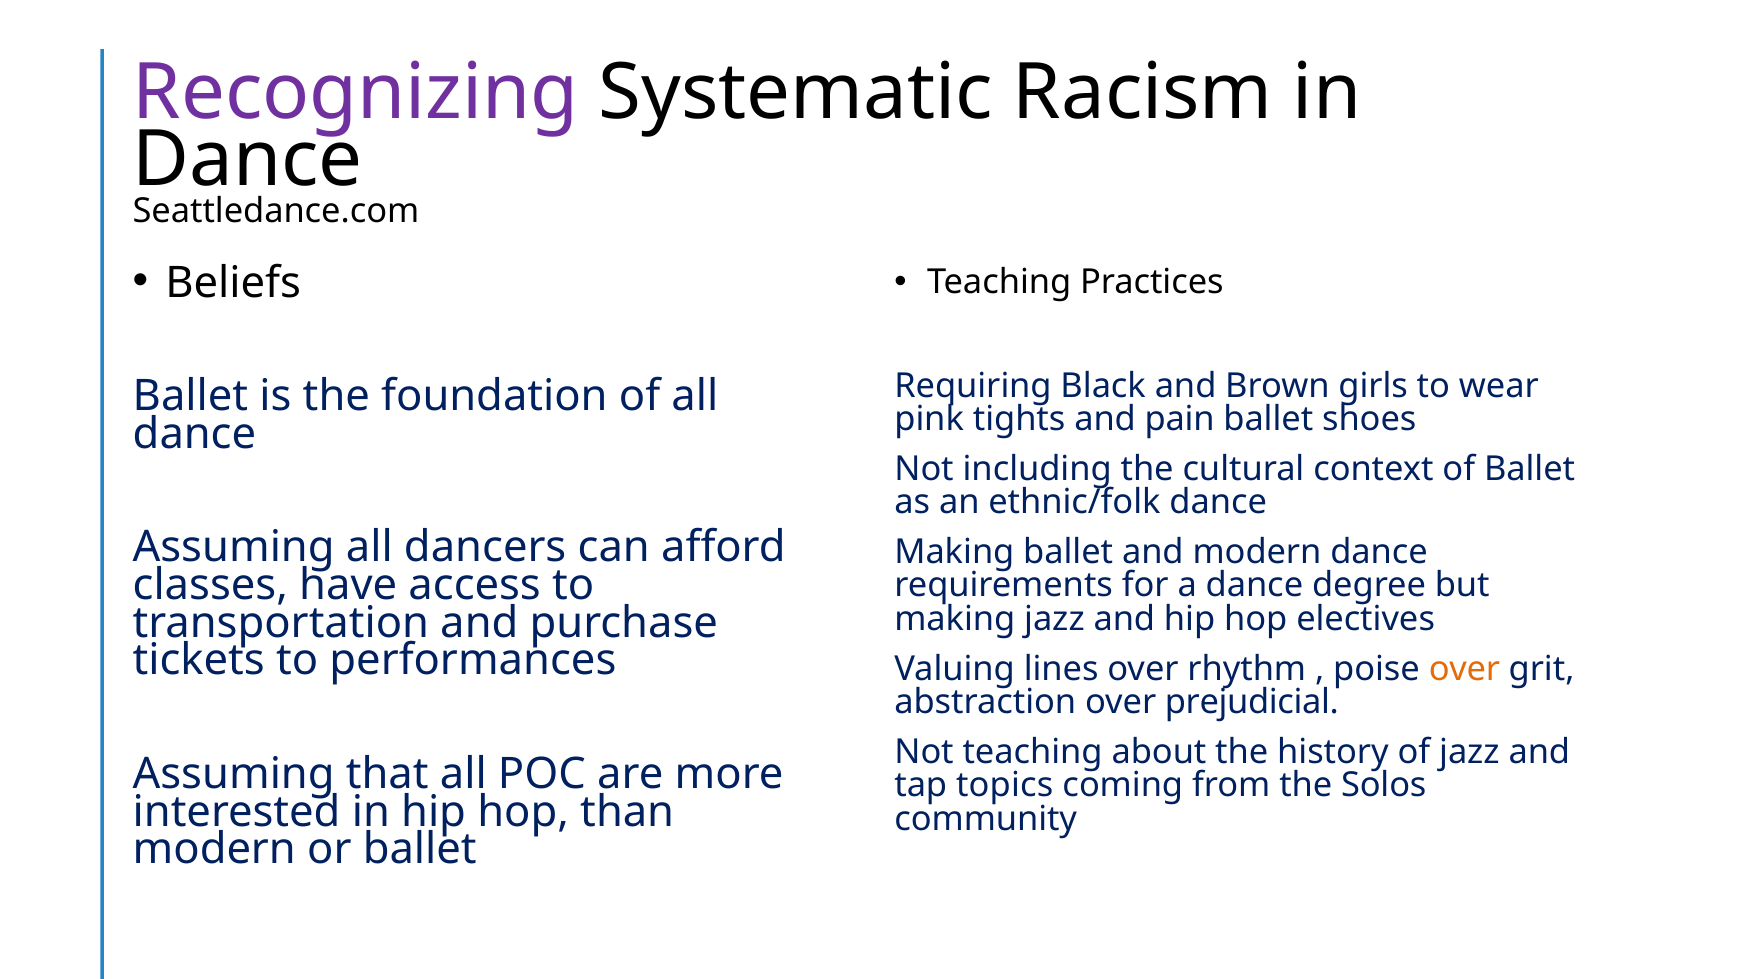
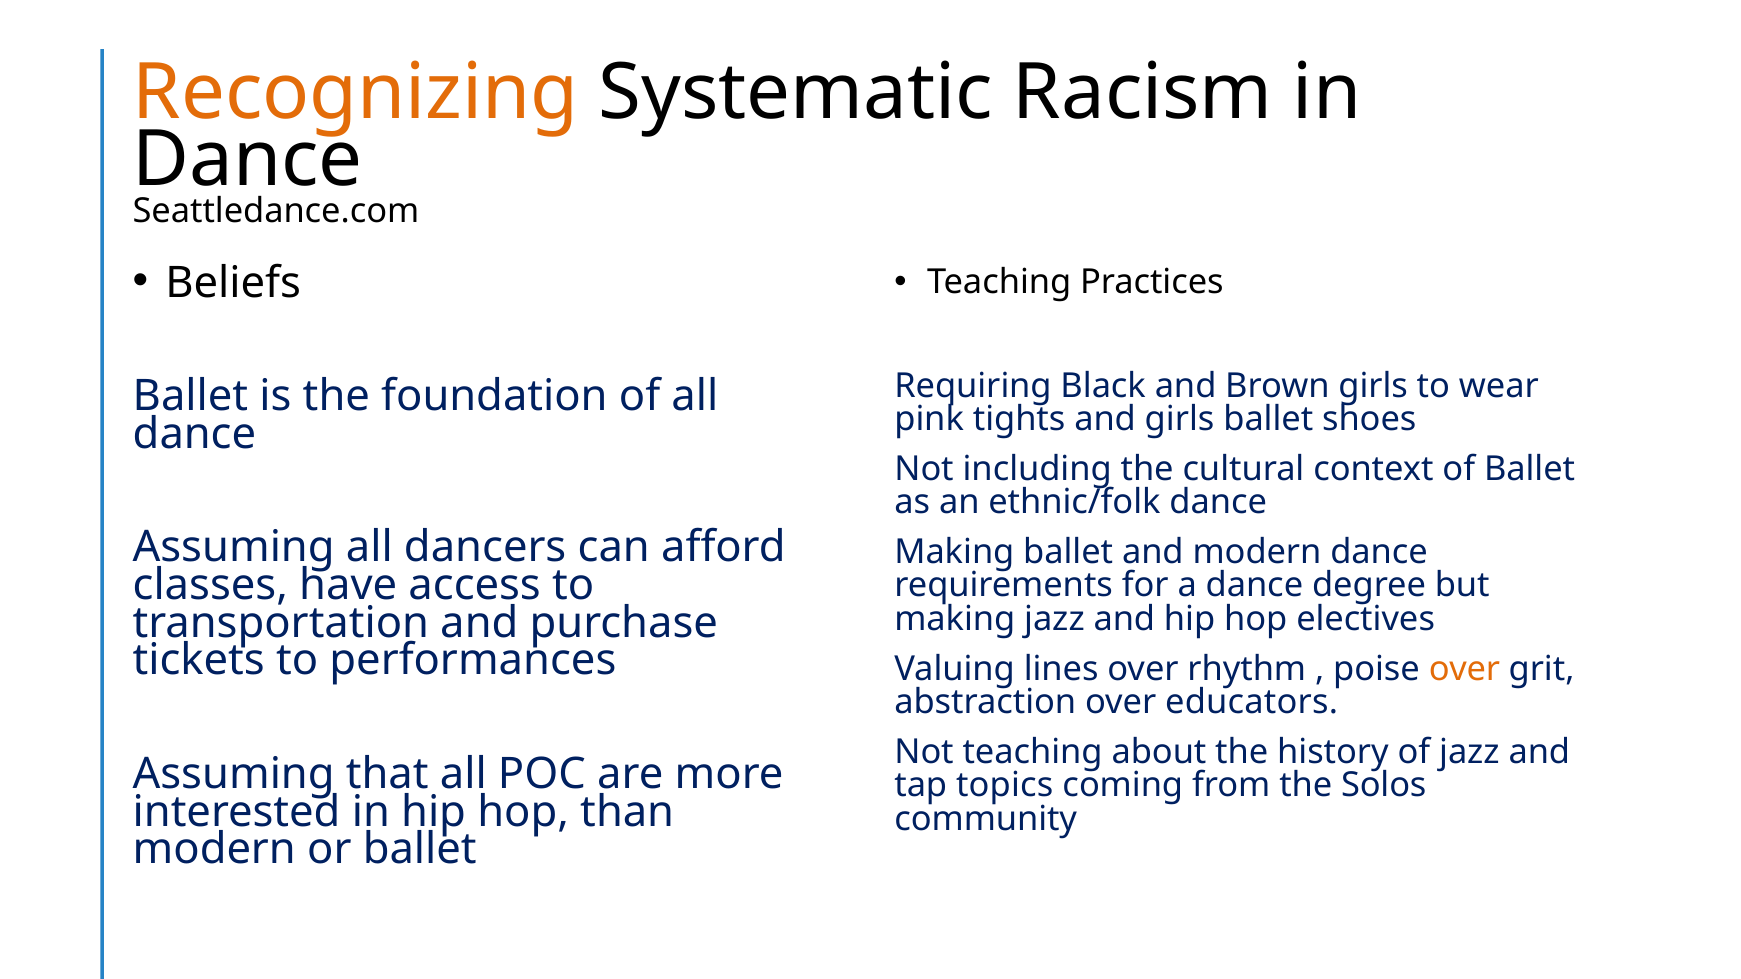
Recognizing colour: purple -> orange
and pain: pain -> girls
prejudicial: prejudicial -> educators
